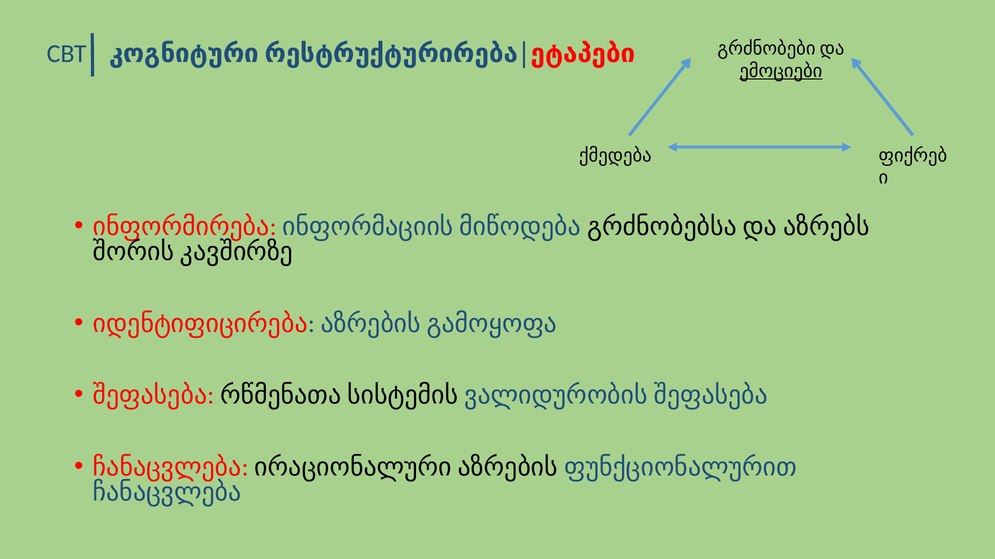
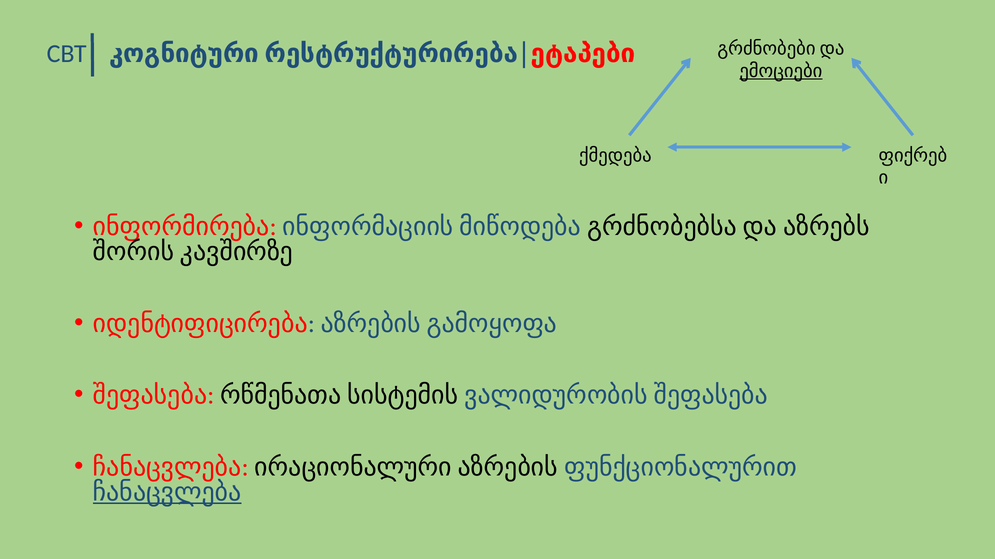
ჩანაცვლება at (167, 493) underline: none -> present
